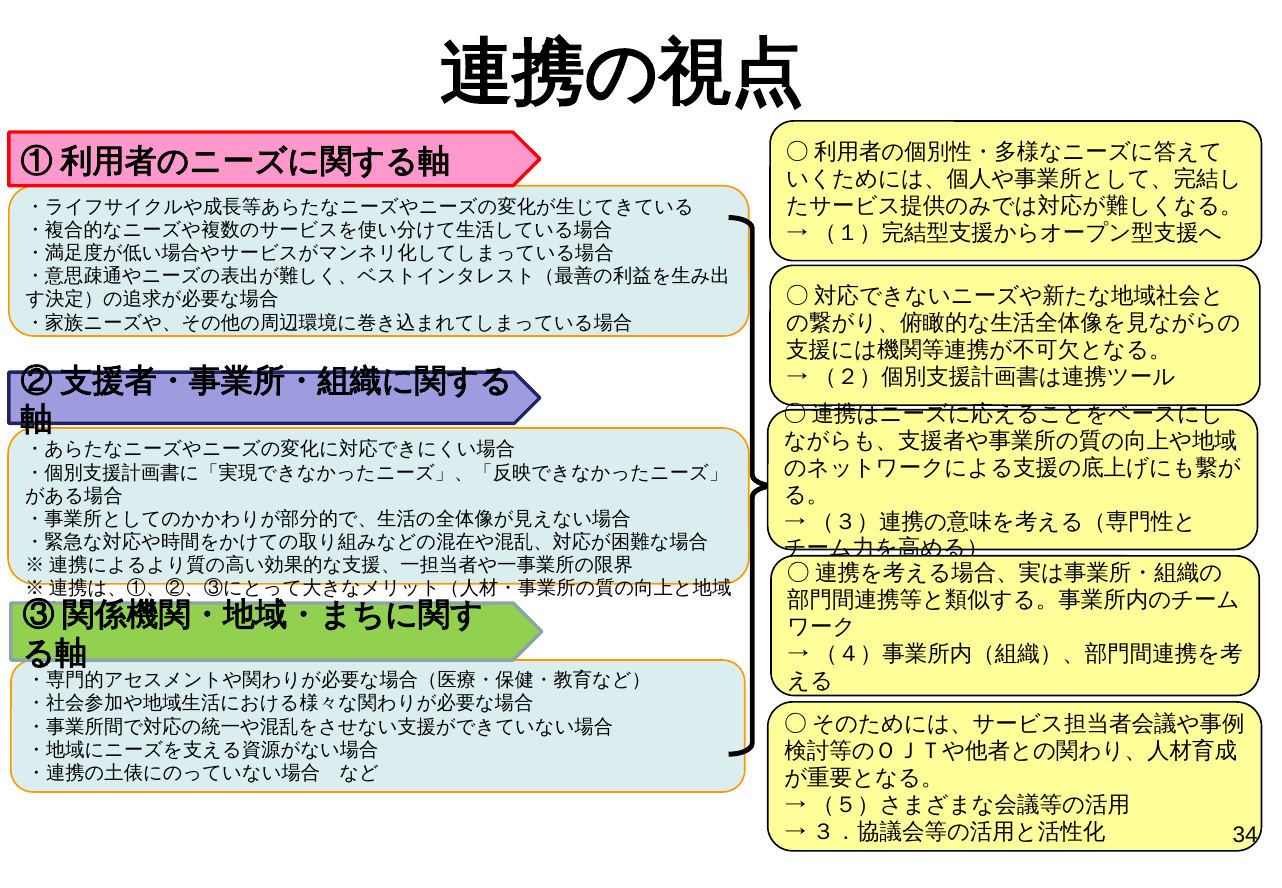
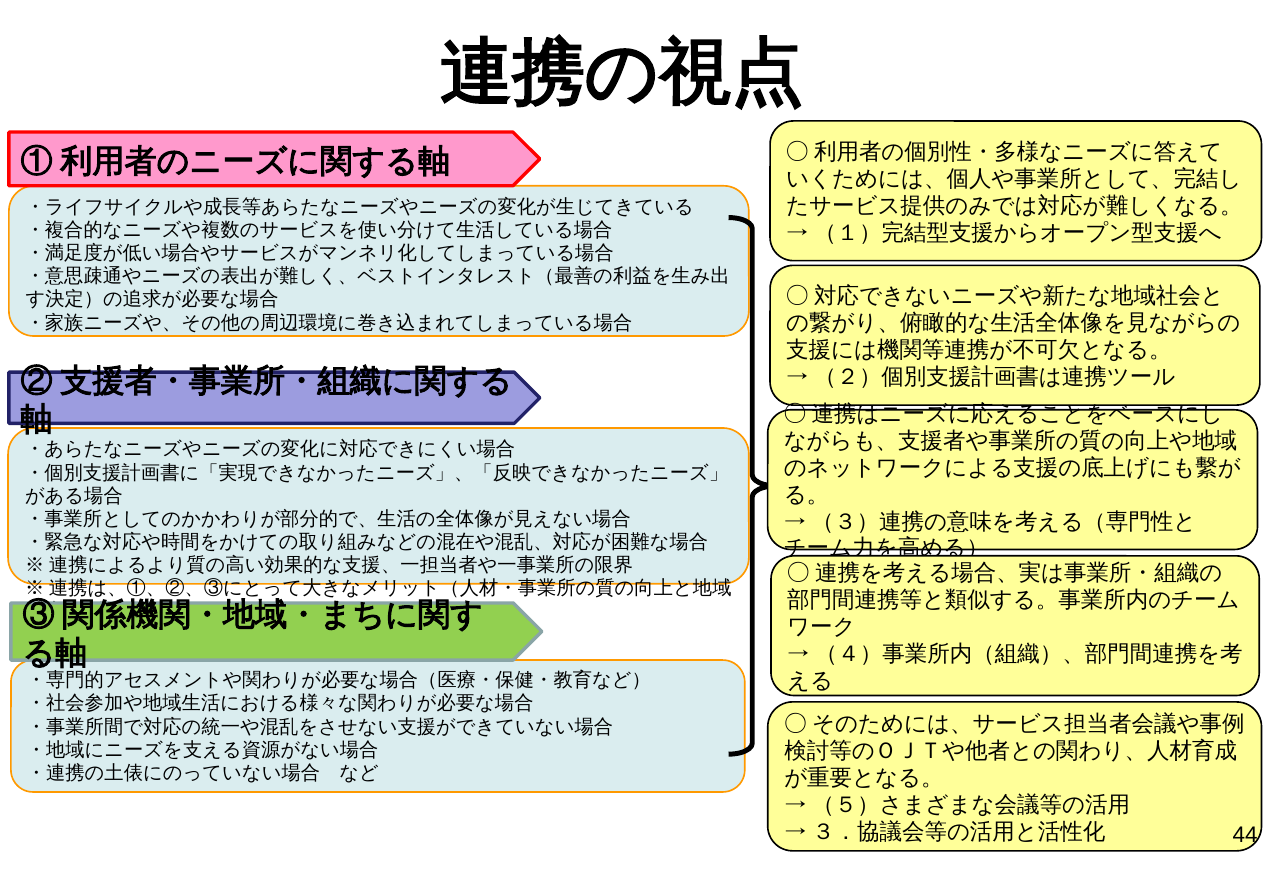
34: 34 -> 44
